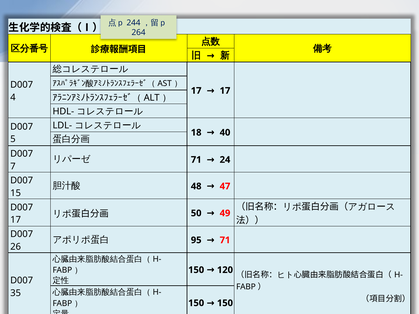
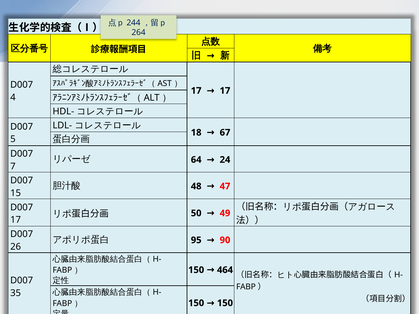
40: 40 -> 67
71 at (196, 160): 71 -> 64
71 at (225, 240): 71 -> 90
120: 120 -> 464
